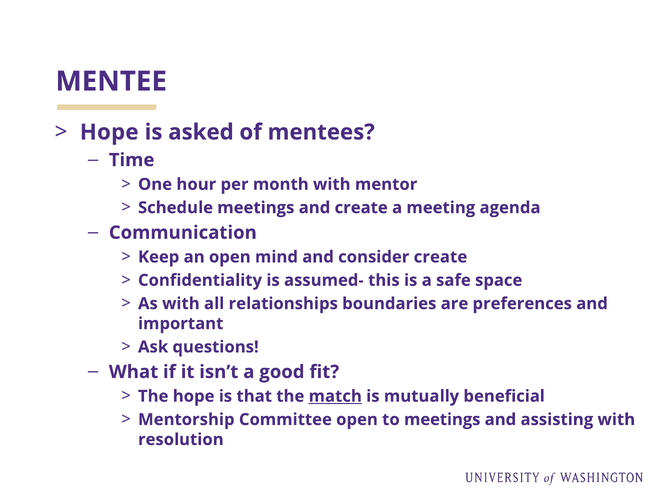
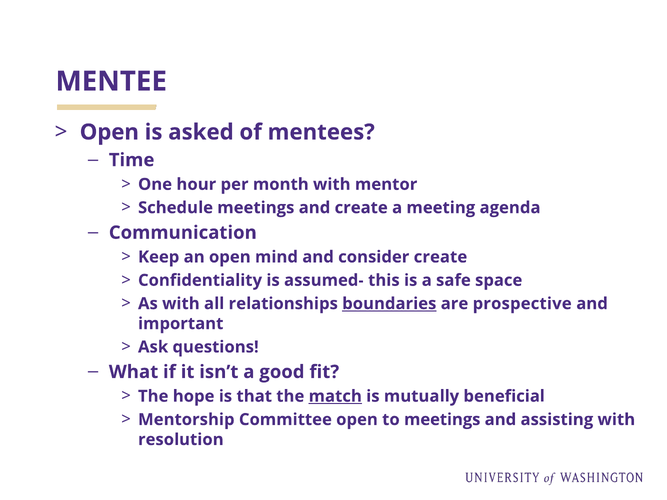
Hope at (109, 132): Hope -> Open
boundaries underline: none -> present
preferences: preferences -> prospective
